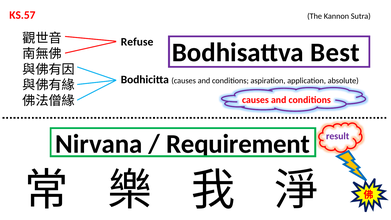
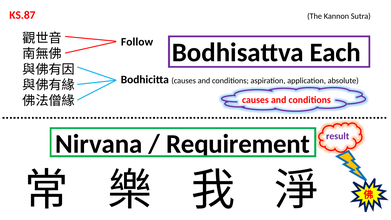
KS.57: KS.57 -> KS.87
Refuse: Refuse -> Follow
Best: Best -> Each
